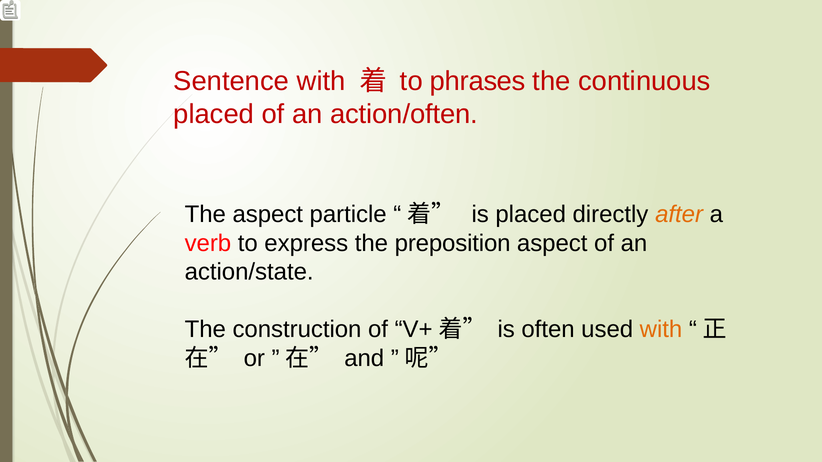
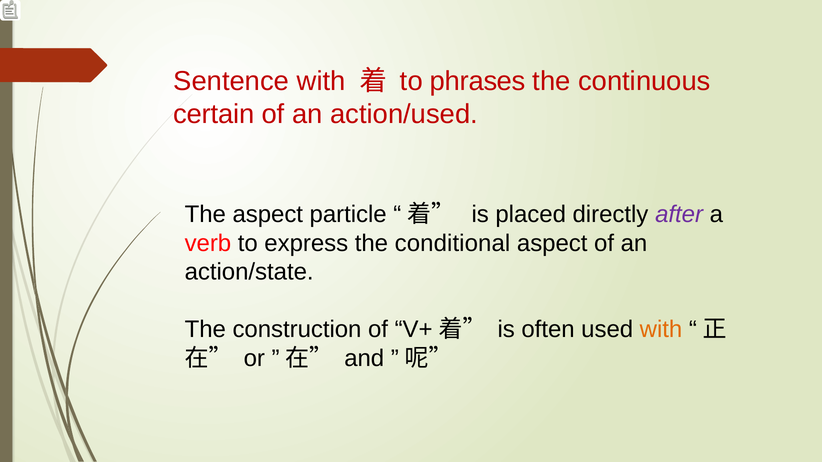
placed at (214, 114): placed -> certain
action/often: action/often -> action/used
after colour: orange -> purple
preposition: preposition -> conditional
